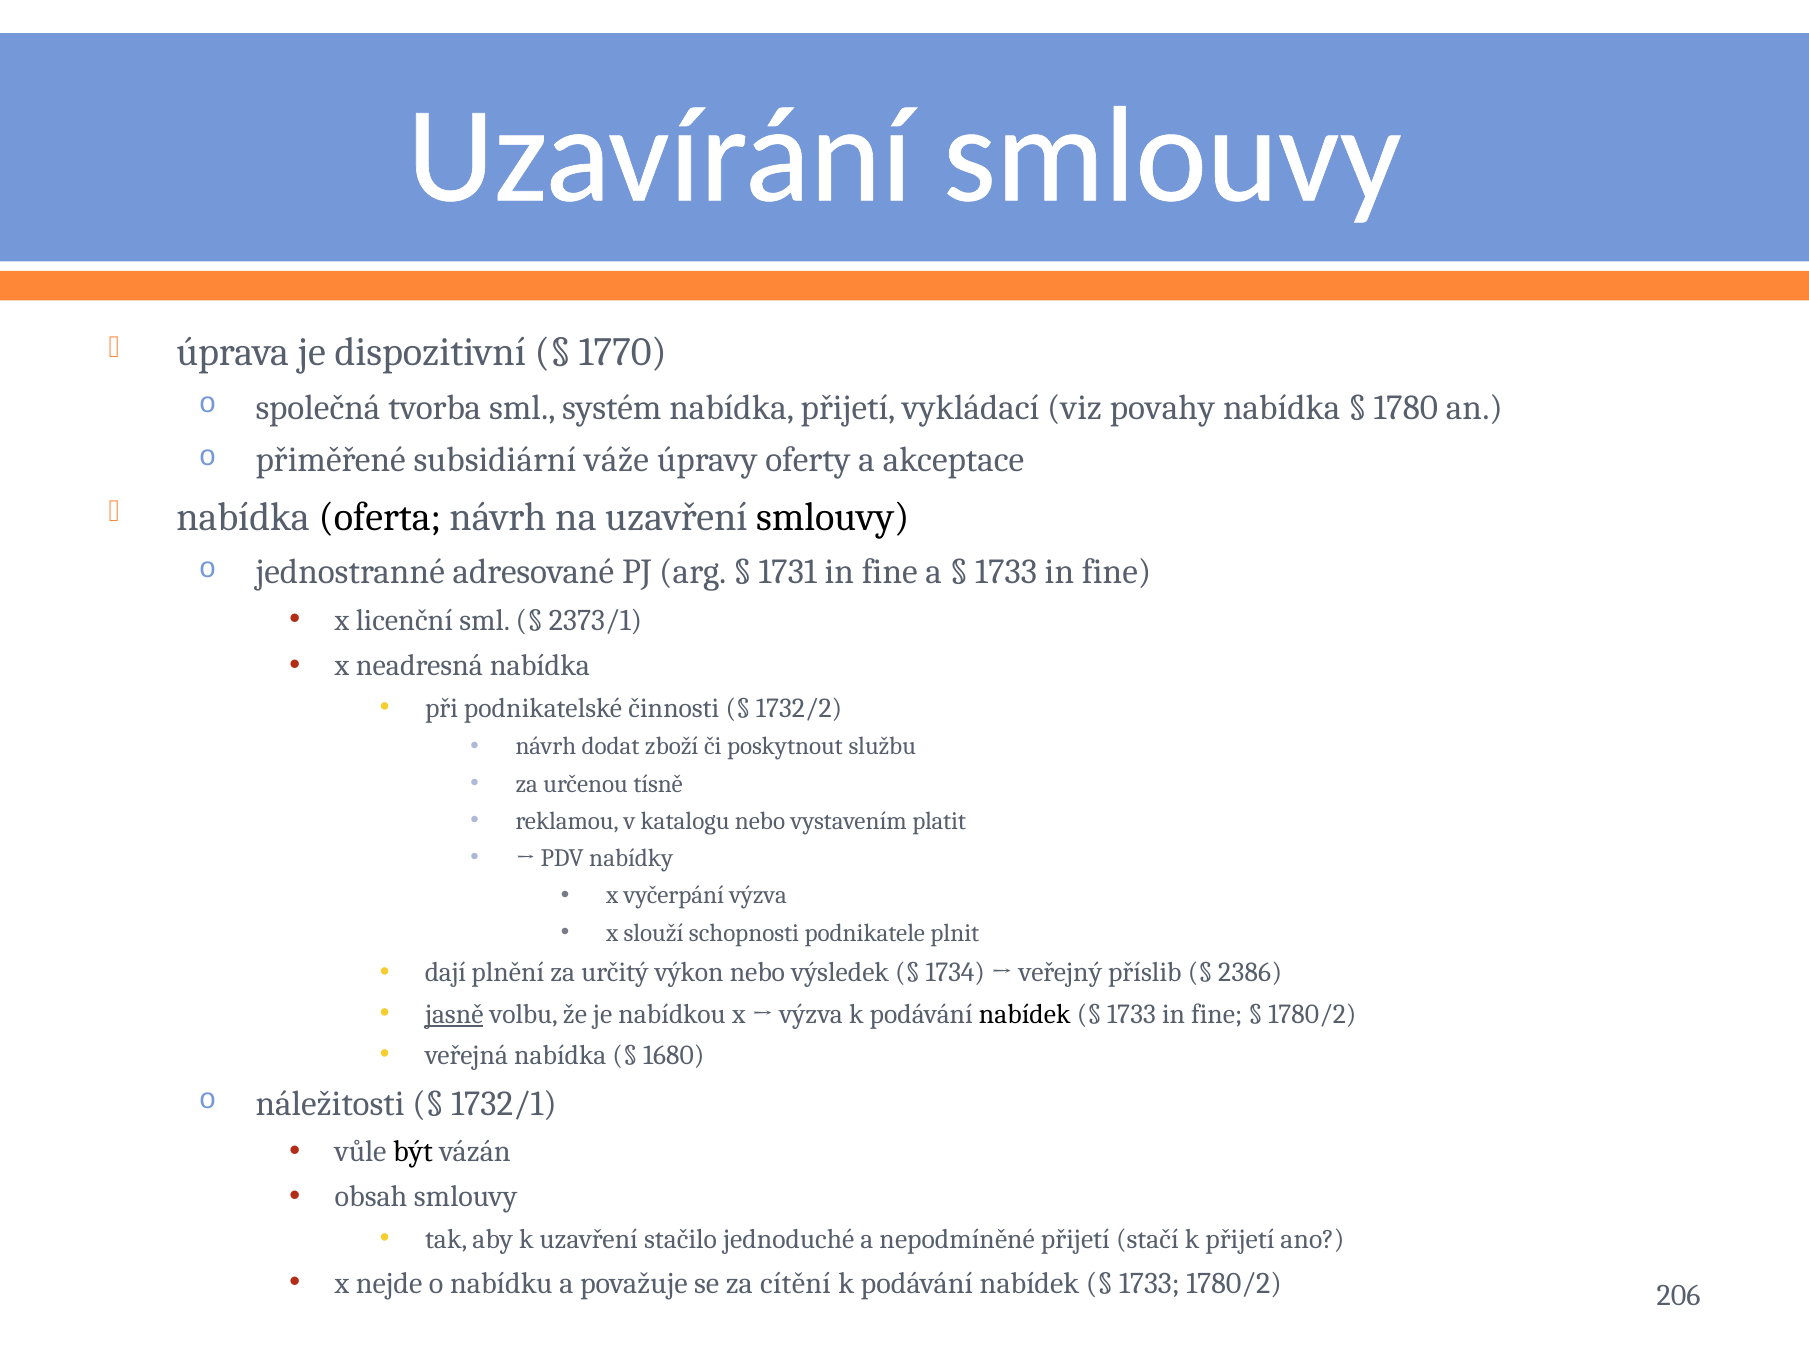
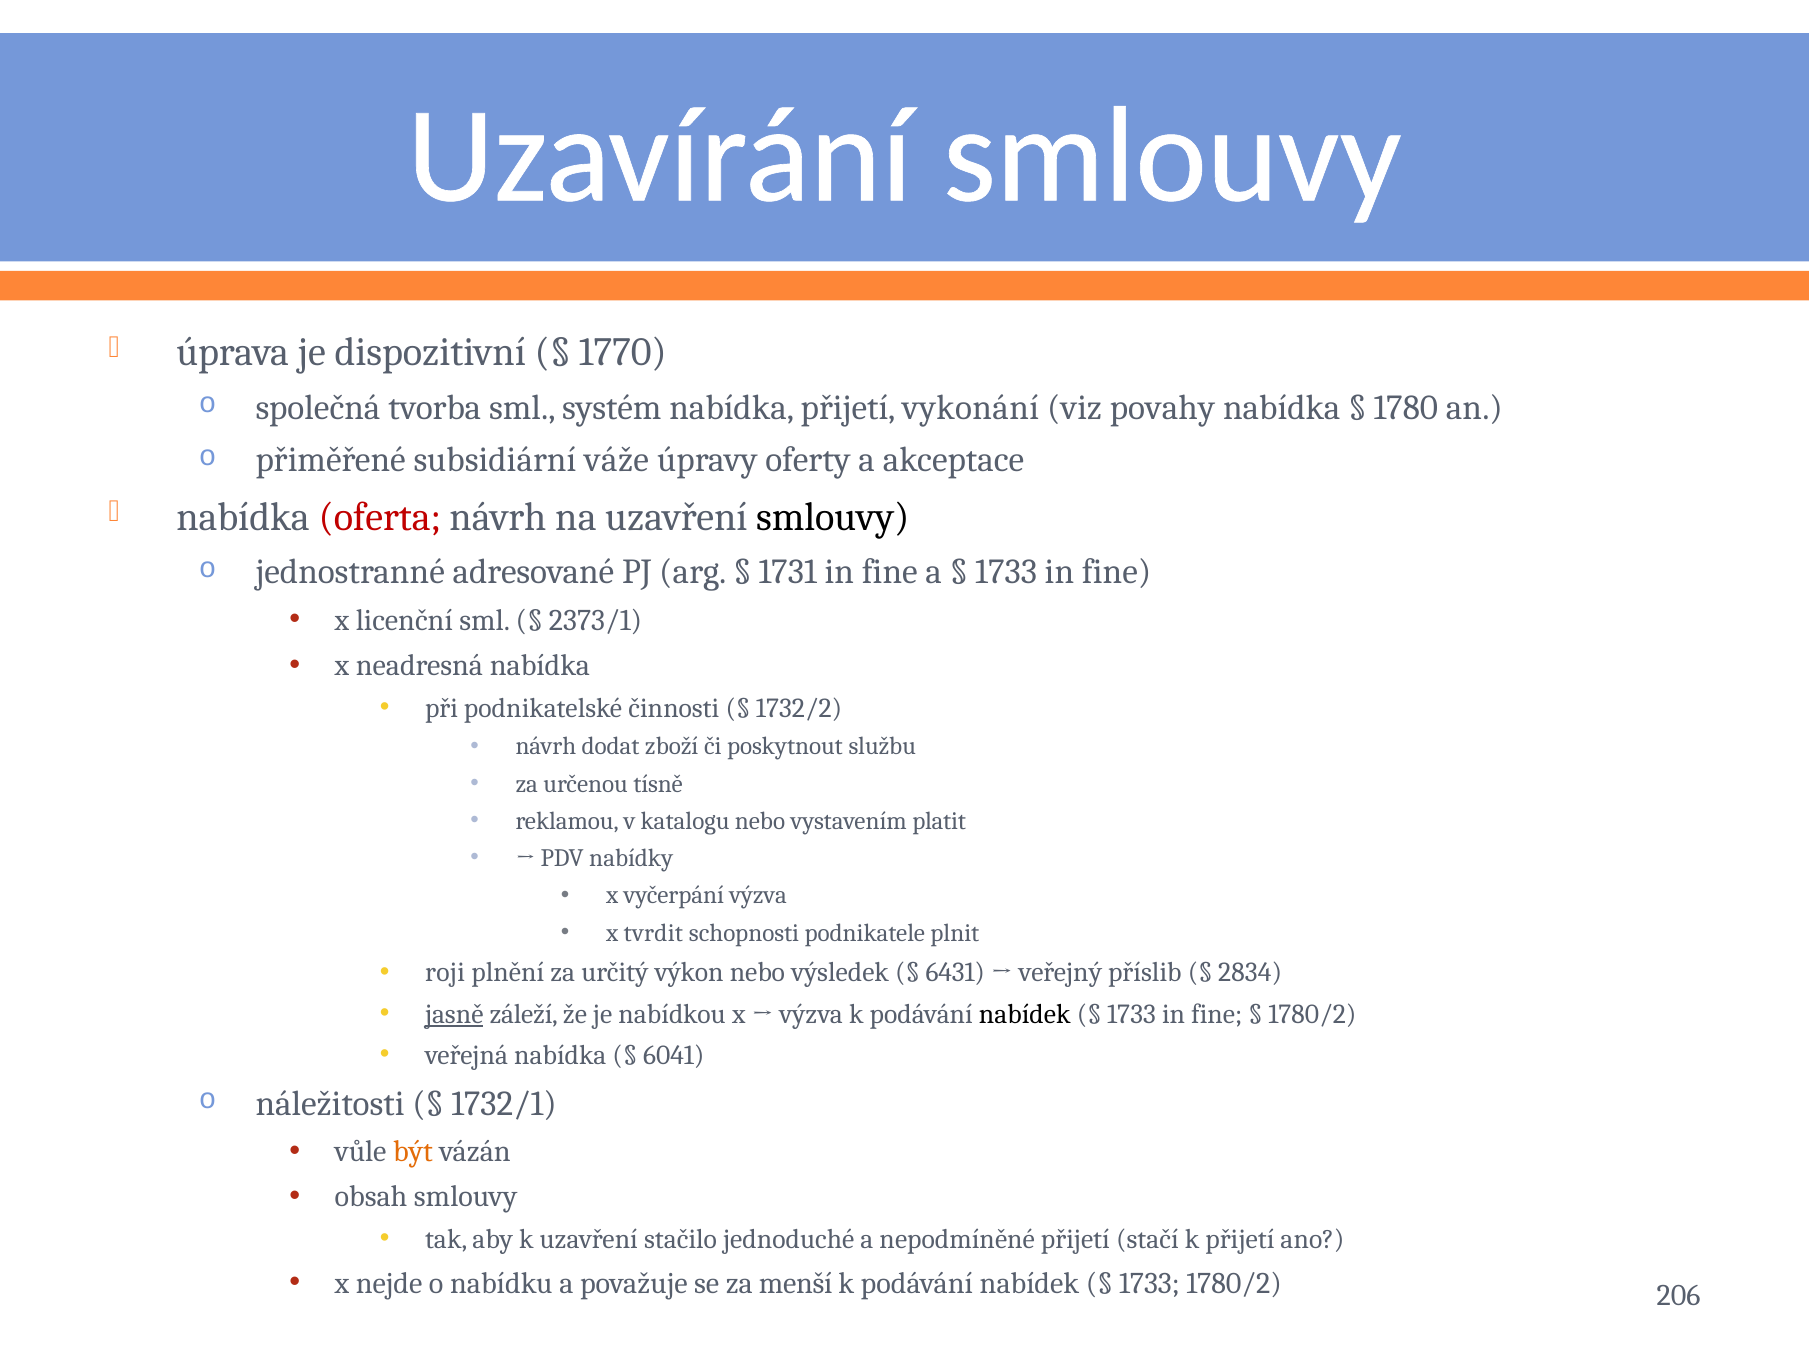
vykládací: vykládací -> vykonání
oferta colour: black -> red
slouží: slouží -> tvrdit
dají: dají -> roji
1734: 1734 -> 6431
2386: 2386 -> 2834
volbu: volbu -> záleží
1680: 1680 -> 6041
být colour: black -> orange
cítění: cítění -> menší
